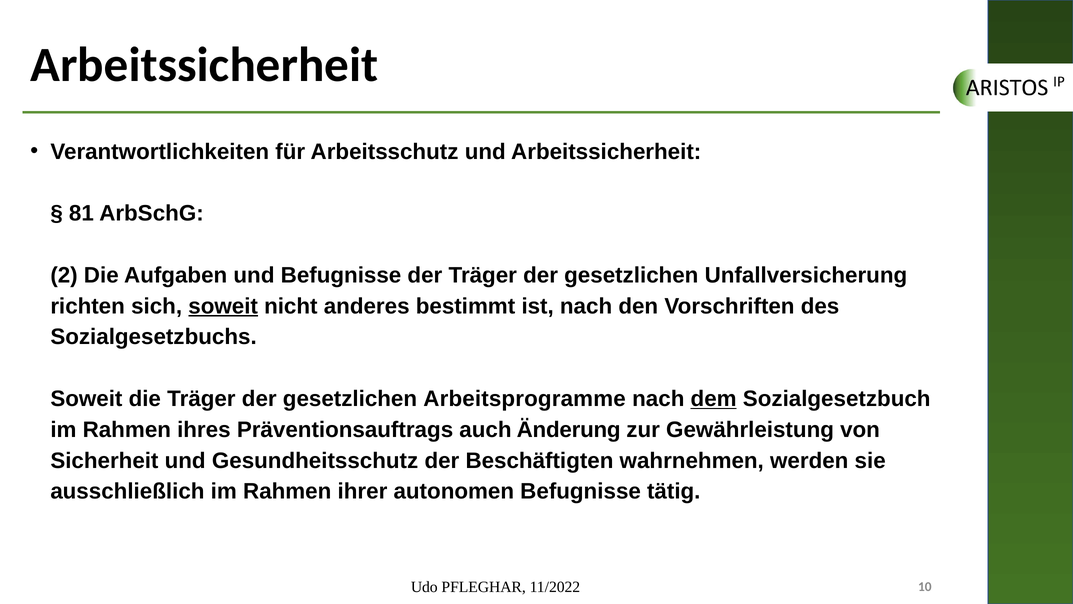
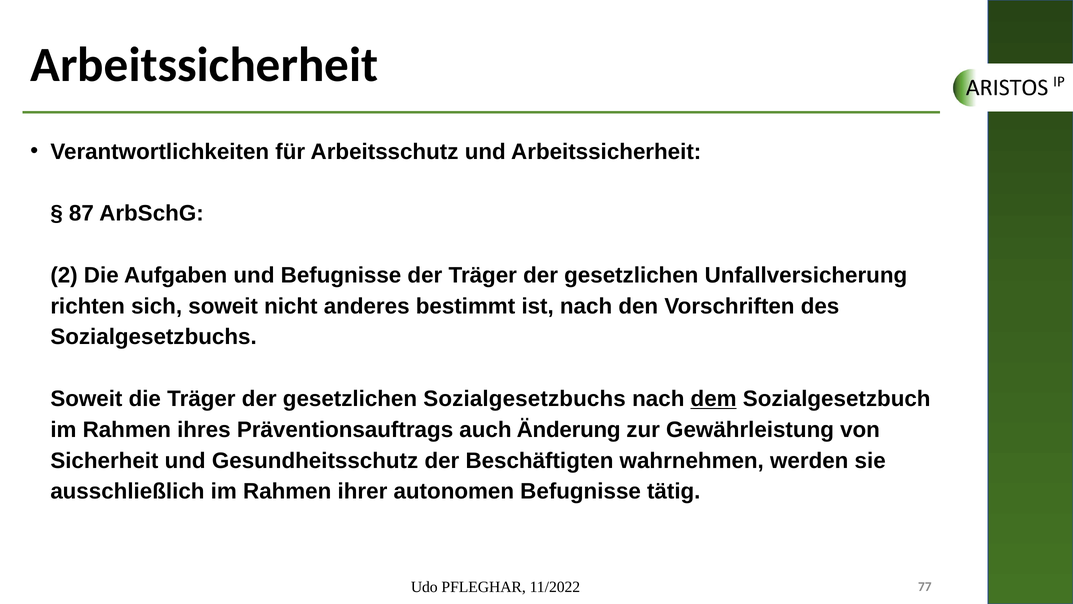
81: 81 -> 87
soweit at (223, 306) underline: present -> none
gesetzlichen Arbeitsprogramme: Arbeitsprogramme -> Sozialgesetzbuchs
10: 10 -> 77
